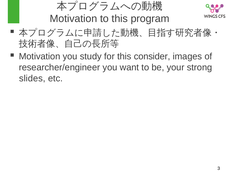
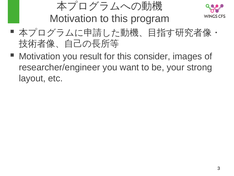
study: study -> result
slides: slides -> layout
